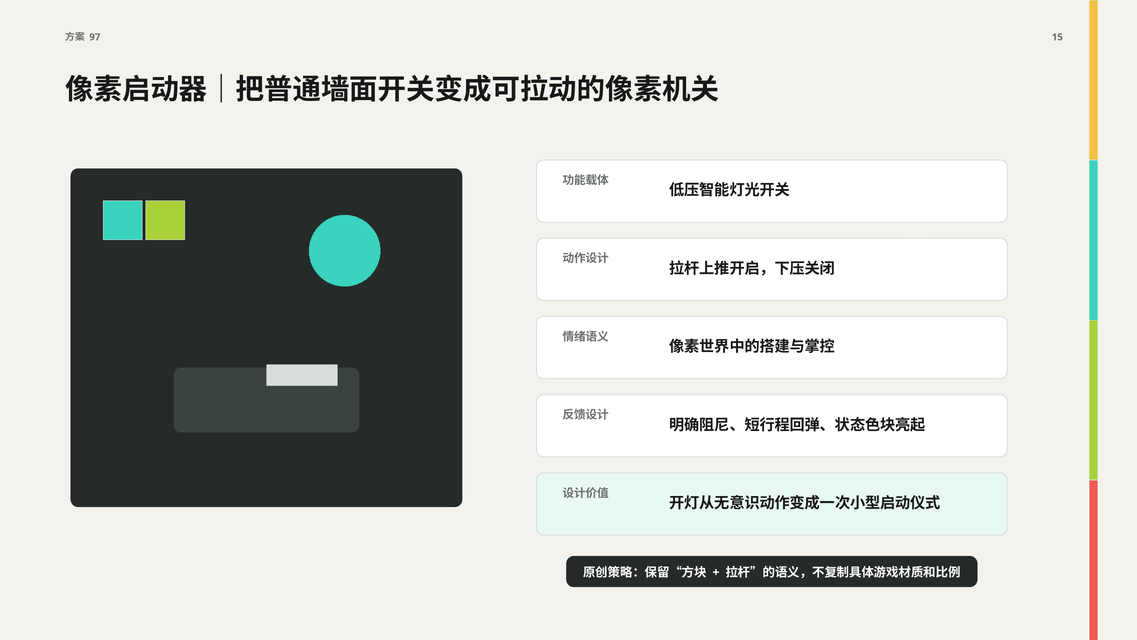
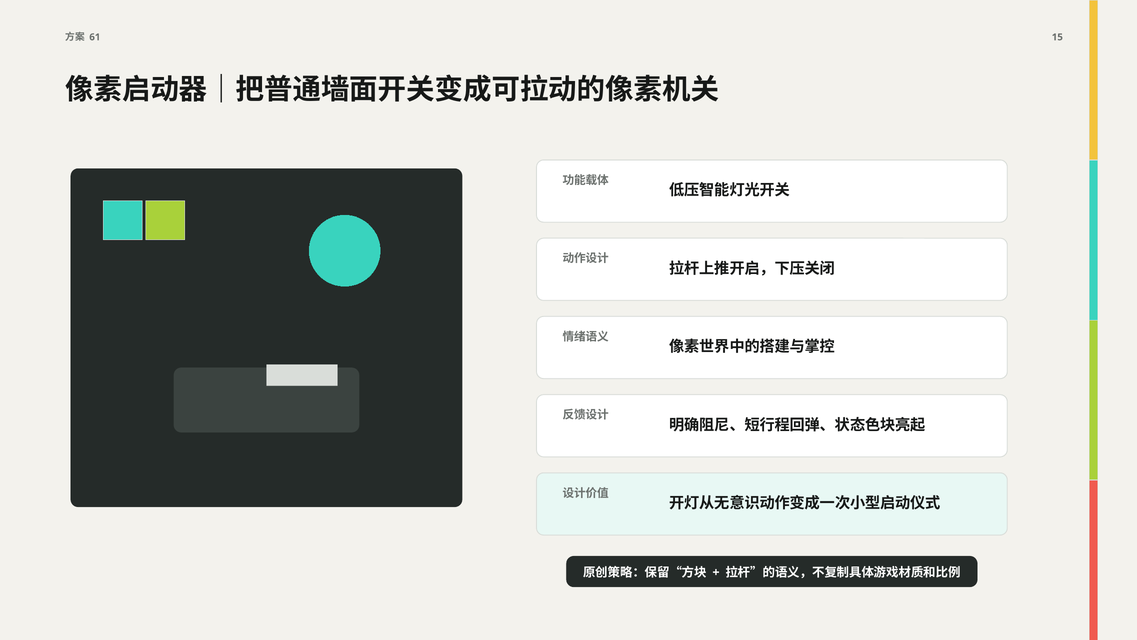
97: 97 -> 61
